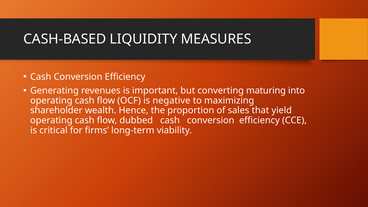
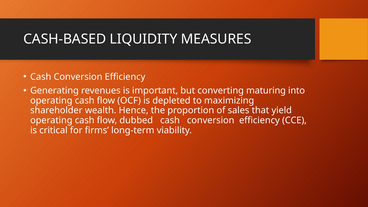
negative: negative -> depleted
